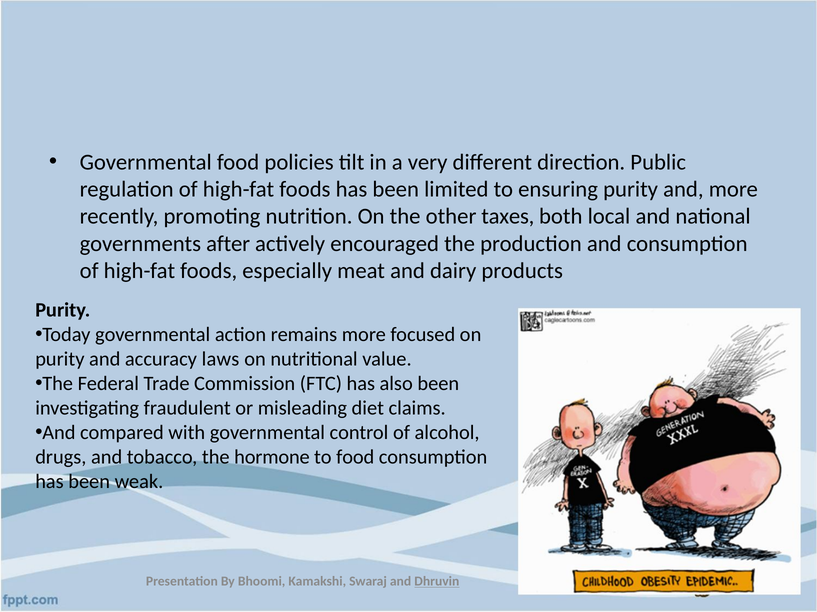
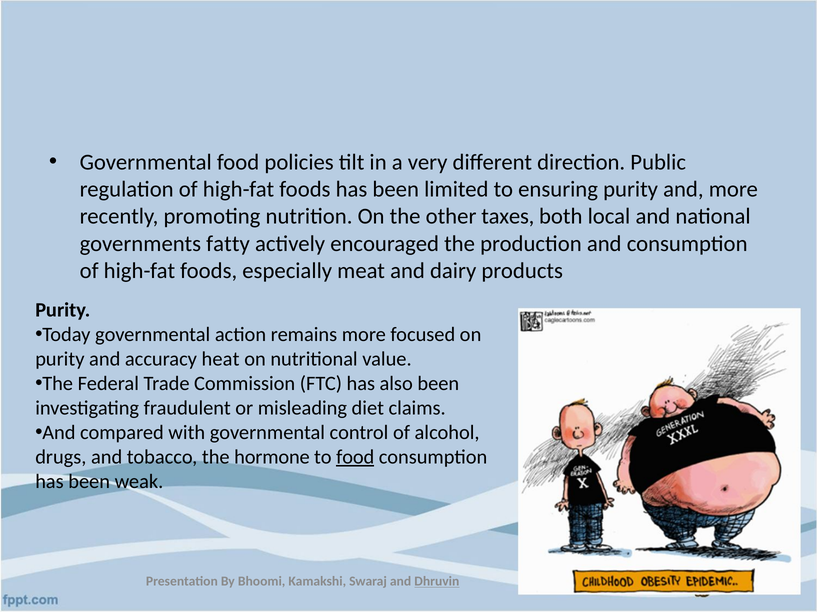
after: after -> fatty
laws: laws -> heat
food at (355, 458) underline: none -> present
